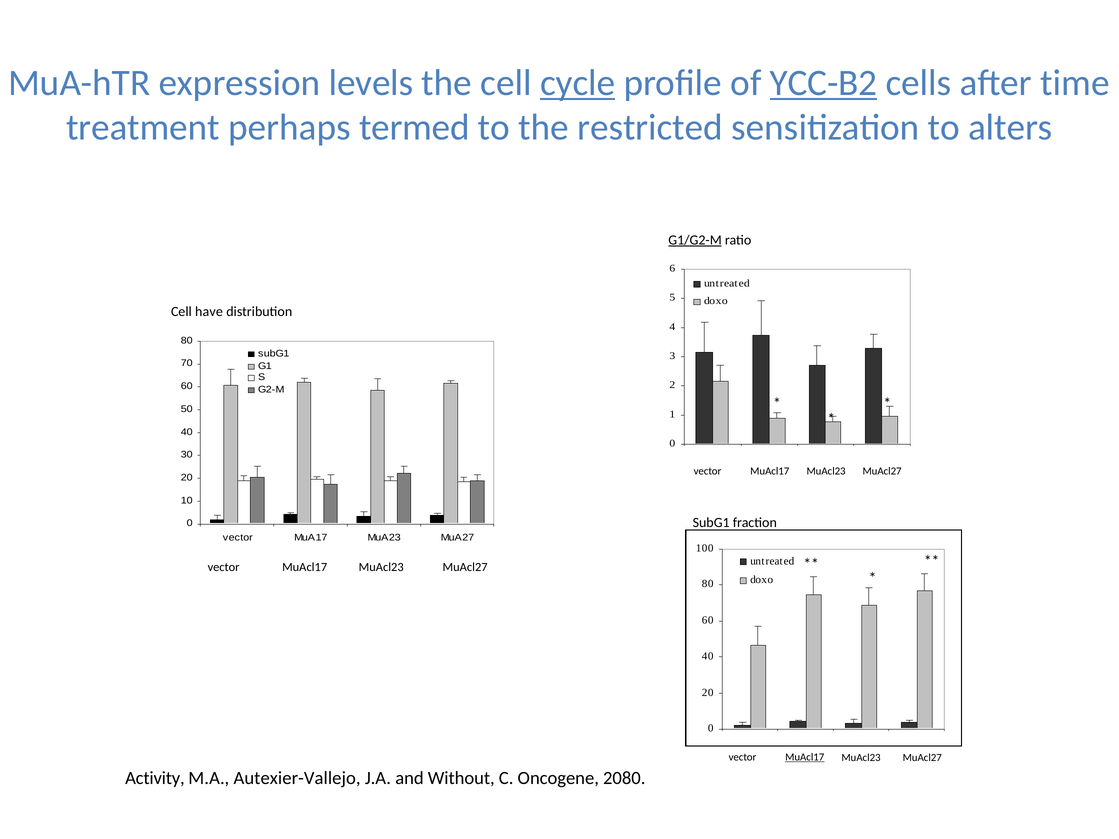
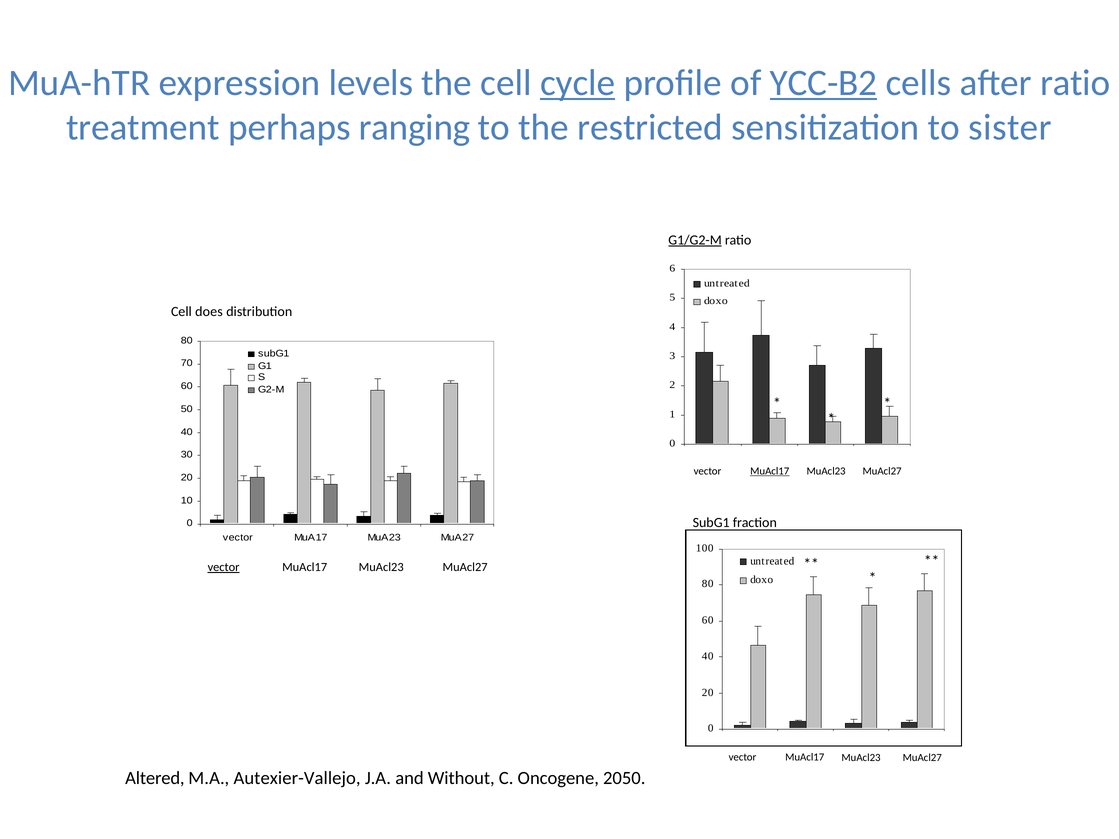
after time: time -> ratio
termed: termed -> ranging
alters: alters -> sister
have: have -> does
MuAcl17 at (770, 471) underline: none -> present
vector at (224, 567) underline: none -> present
MuAcl17 at (805, 757) underline: present -> none
Activity: Activity -> Altered
2080: 2080 -> 2050
